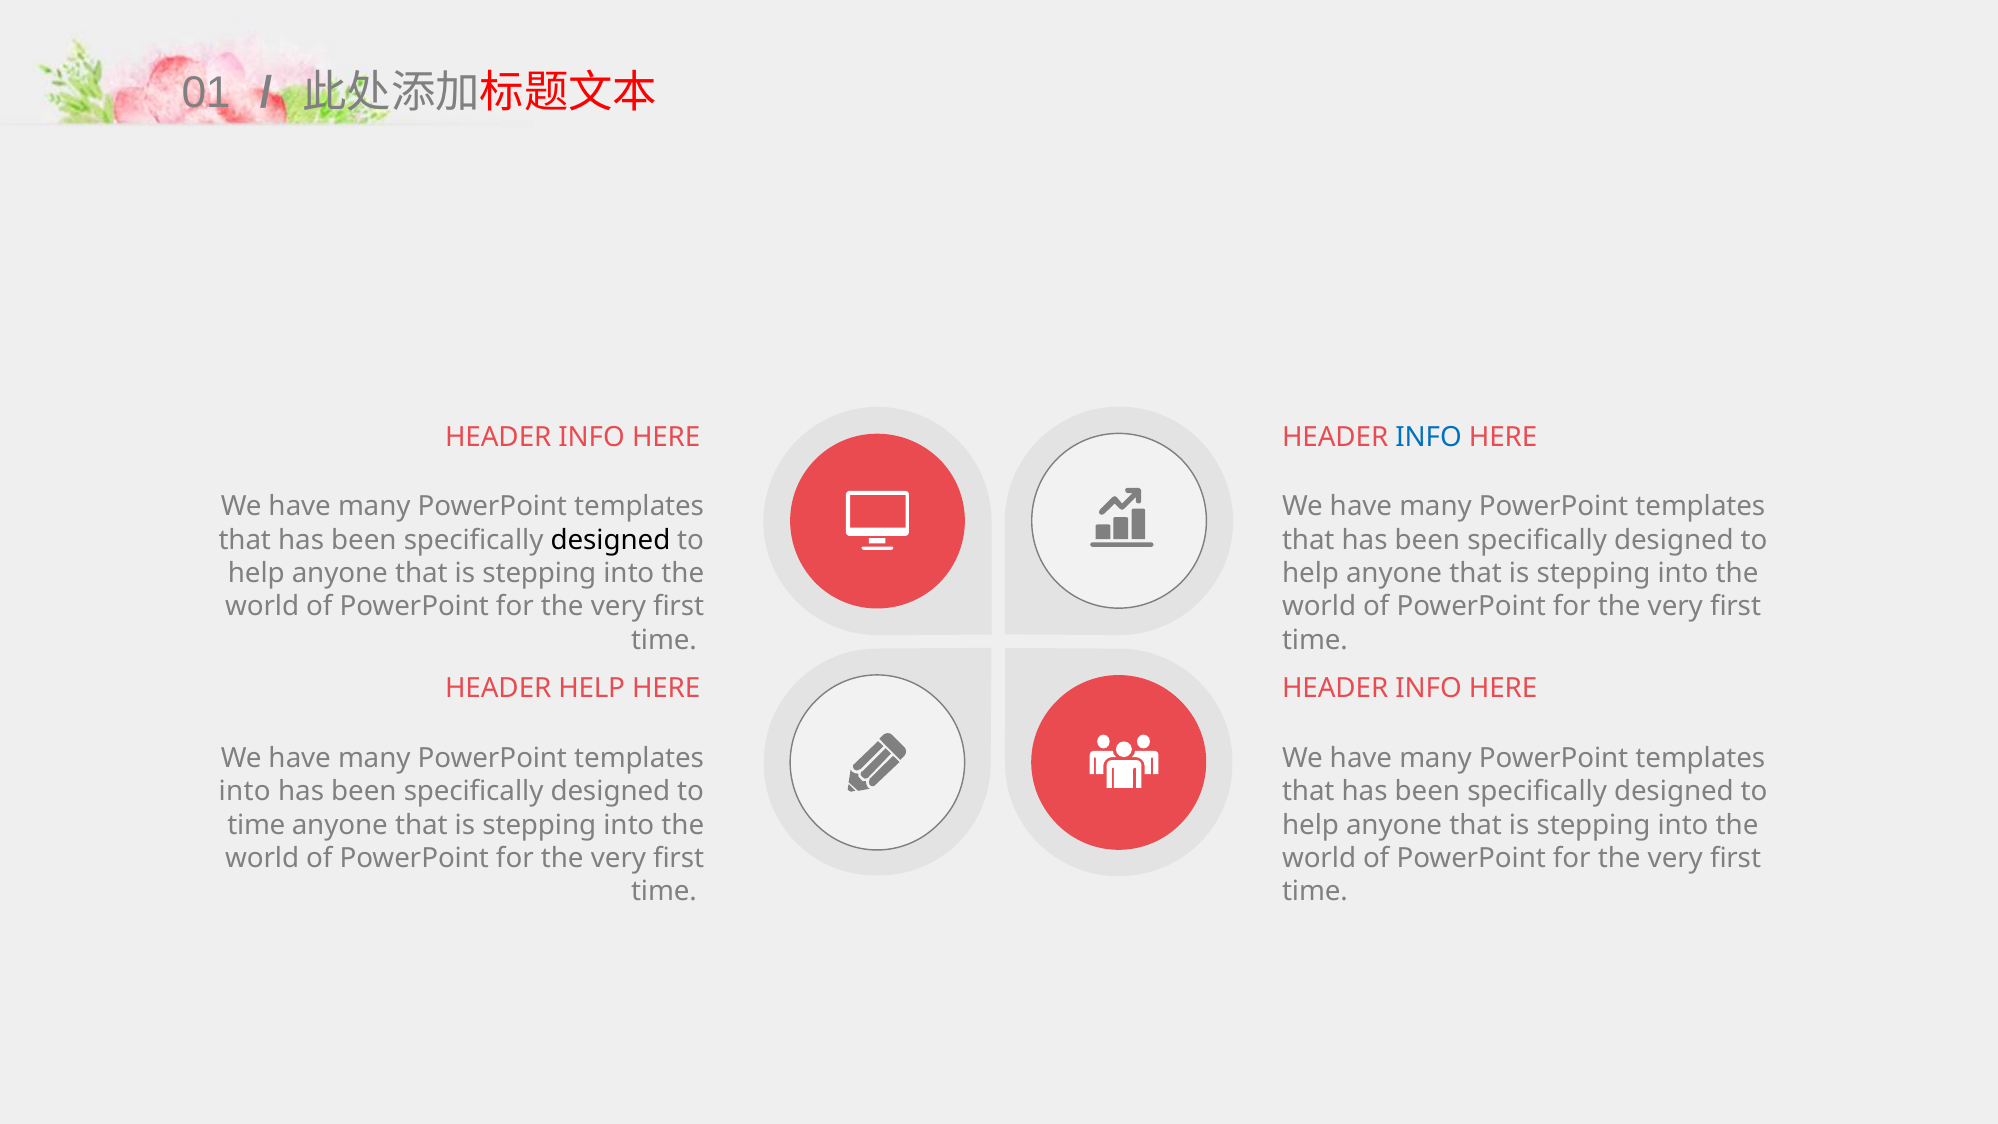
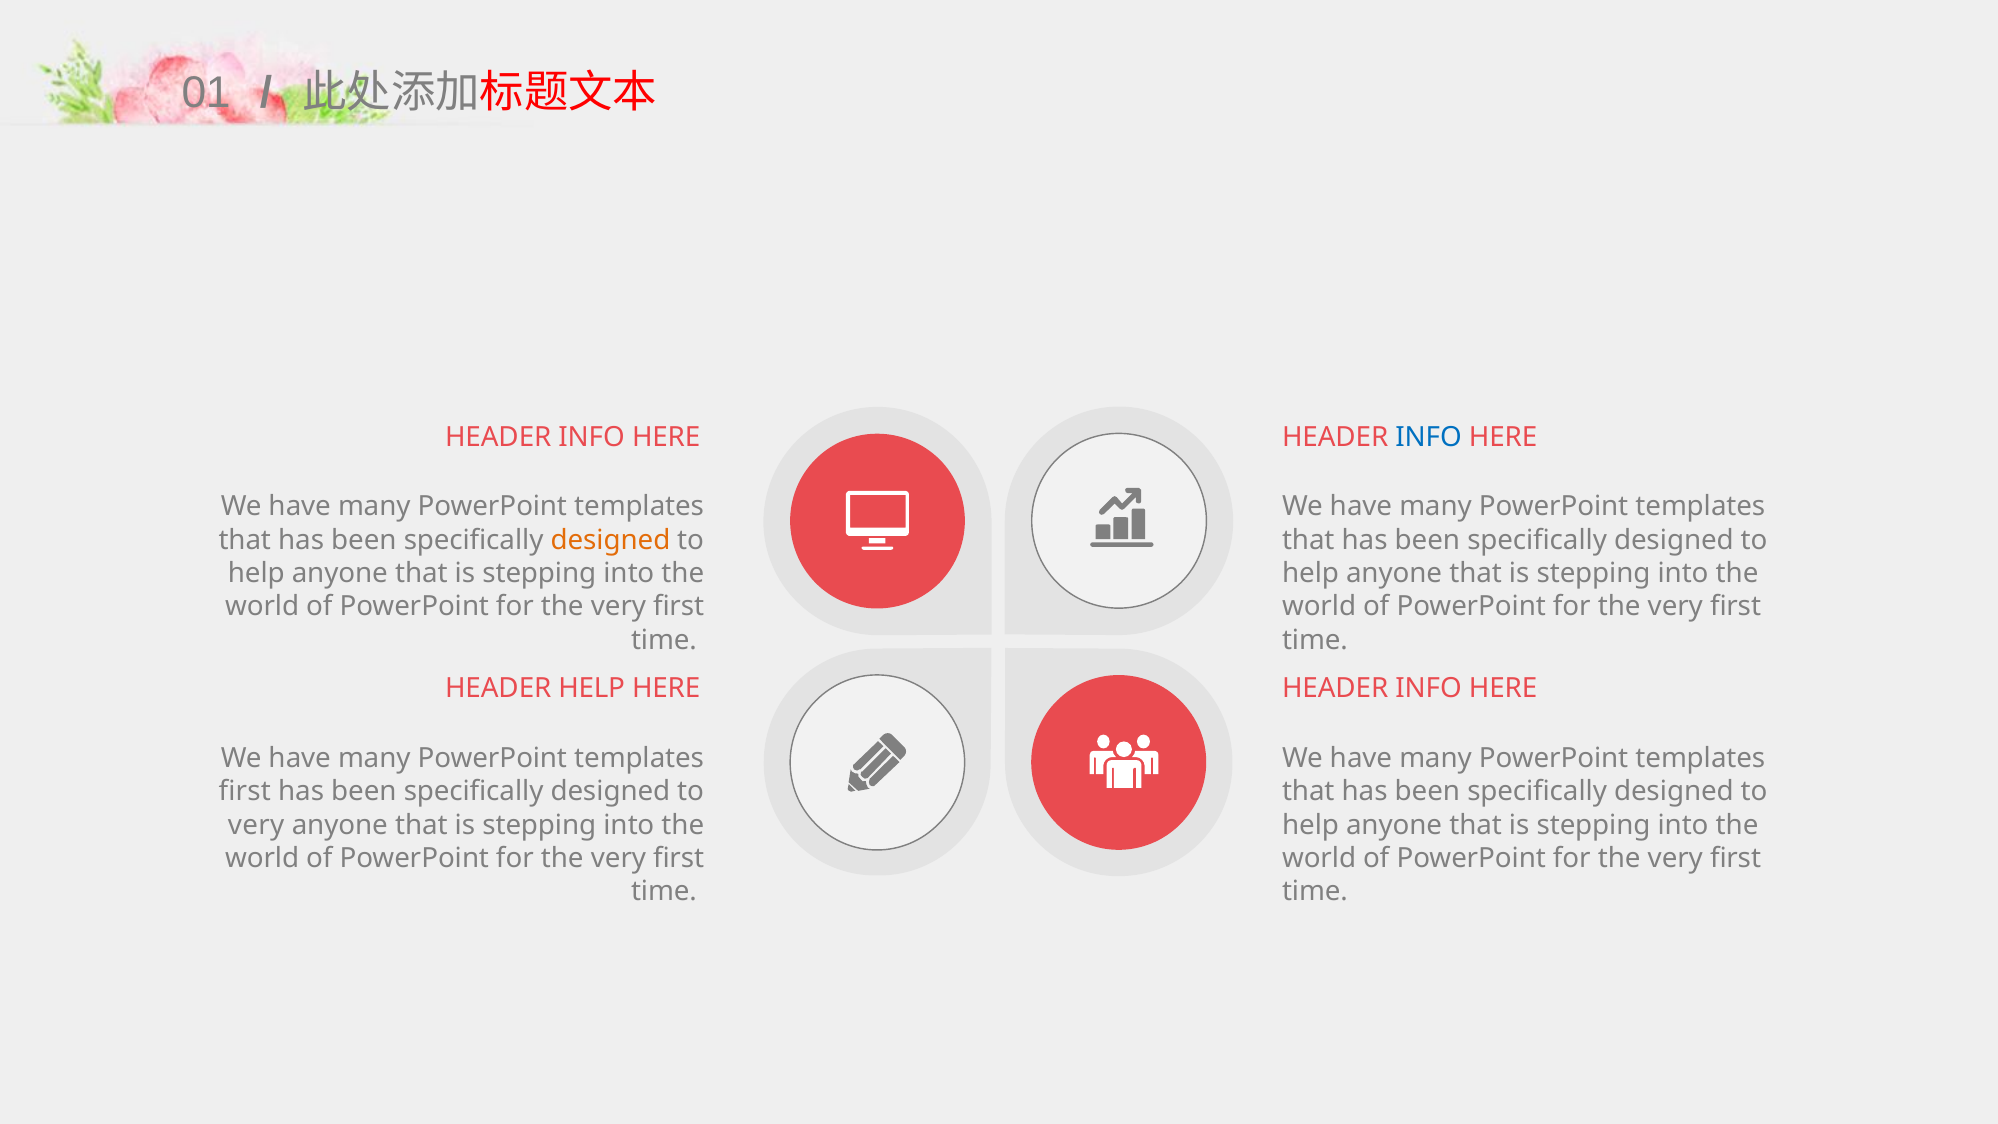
designed at (610, 540) colour: black -> orange
into at (245, 792): into -> first
time at (256, 825): time -> very
